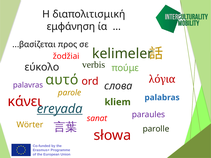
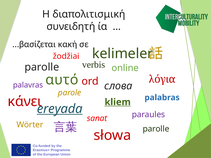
εμφάνηση: εμφάνηση -> συνειδητή
προς: προς -> κακή
εύκολο at (42, 67): εύκολο -> parolle
πούμε: πούμε -> online
kliem underline: none -> present
